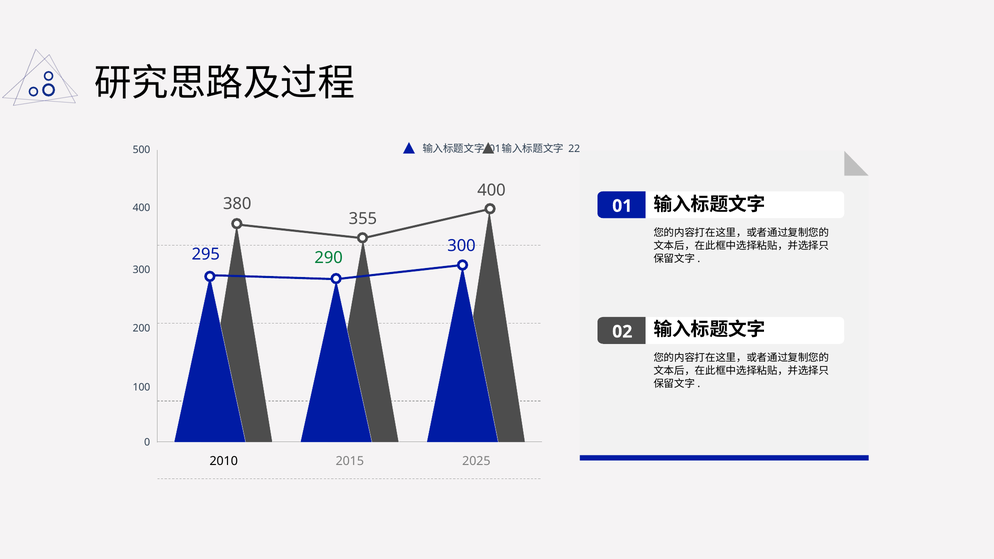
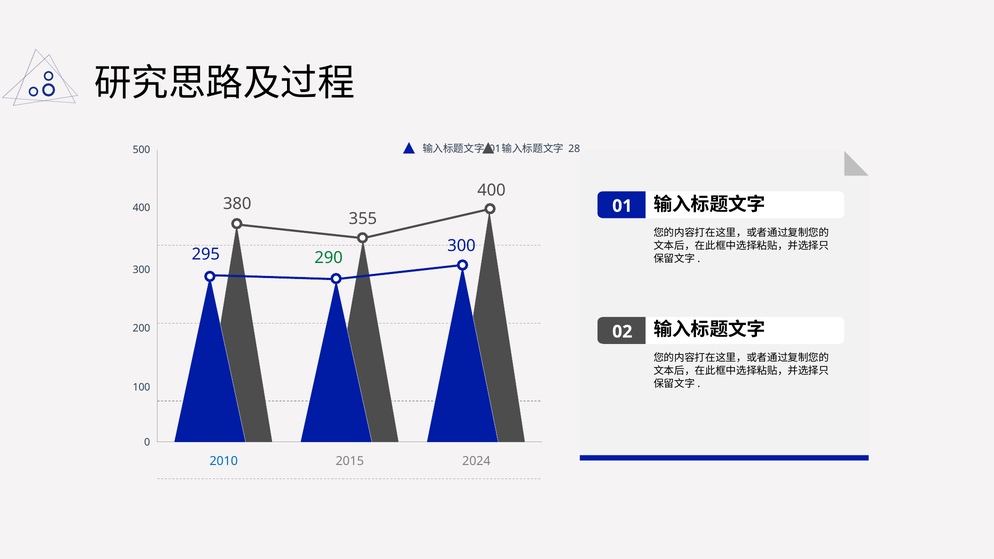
22: 22 -> 28
2010 colour: black -> blue
2025: 2025 -> 2024
